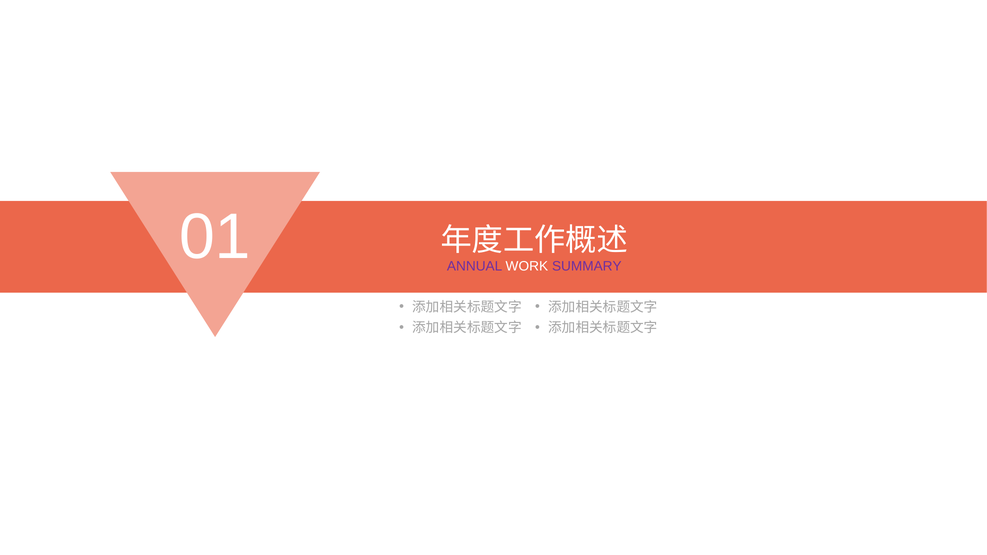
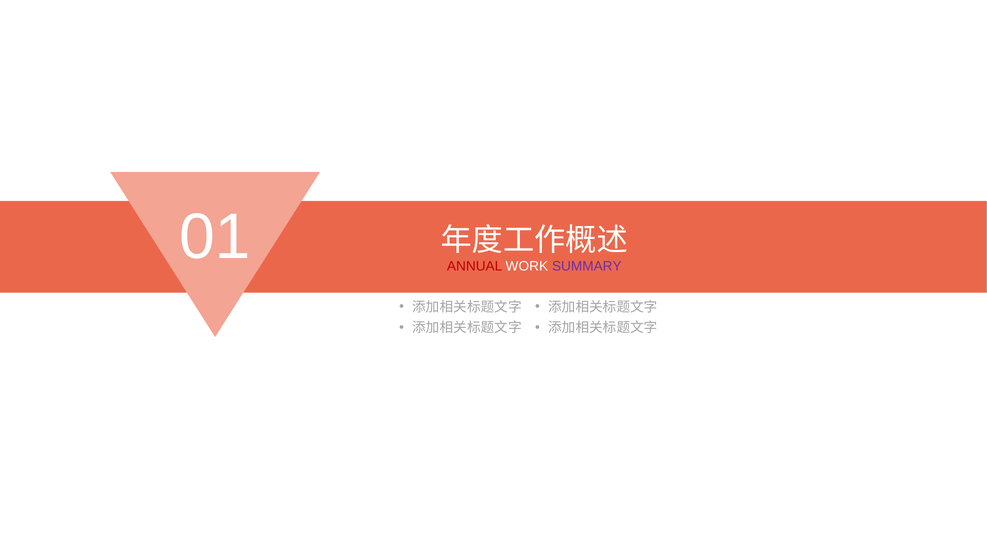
ANNUAL colour: purple -> red
